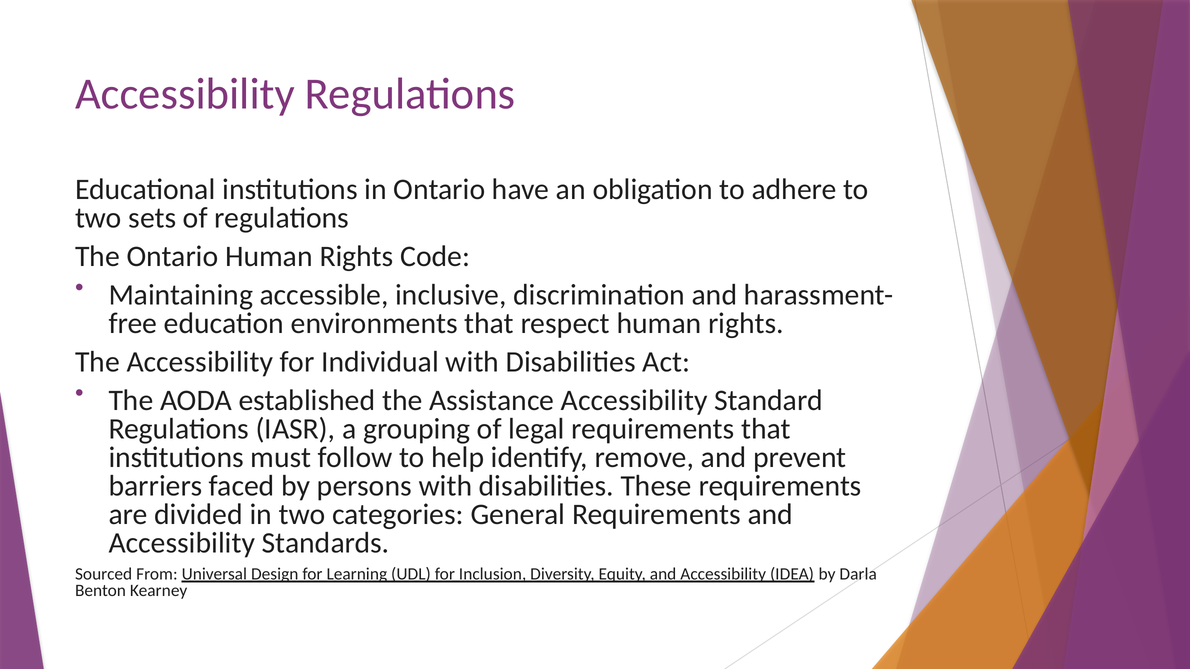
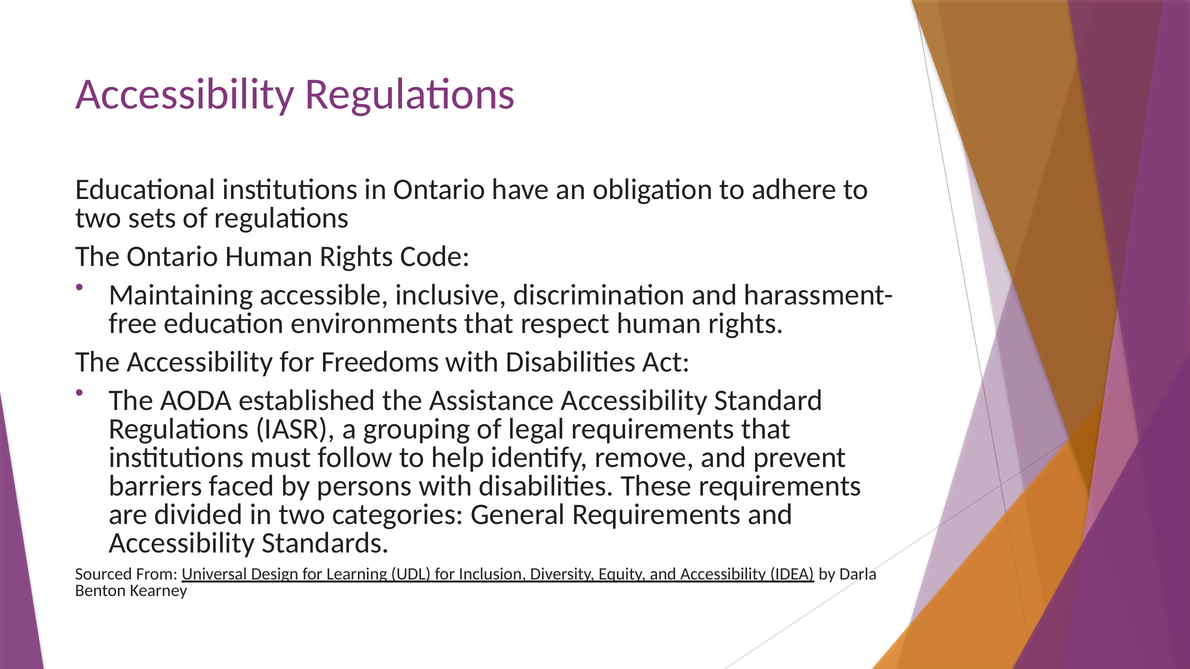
Individual: Individual -> Freedoms
